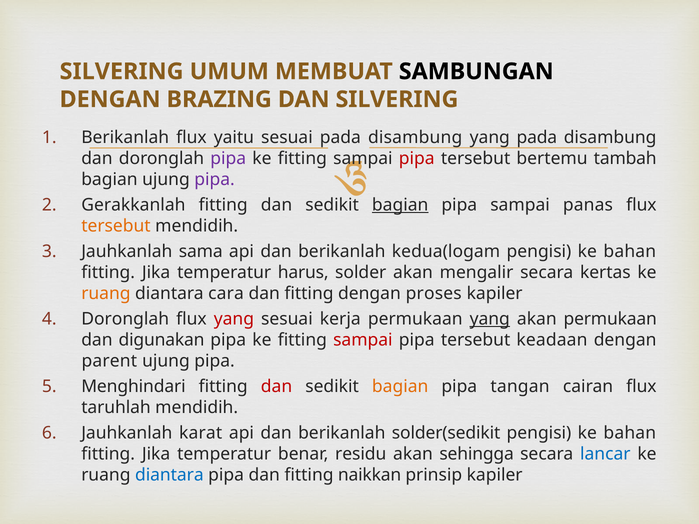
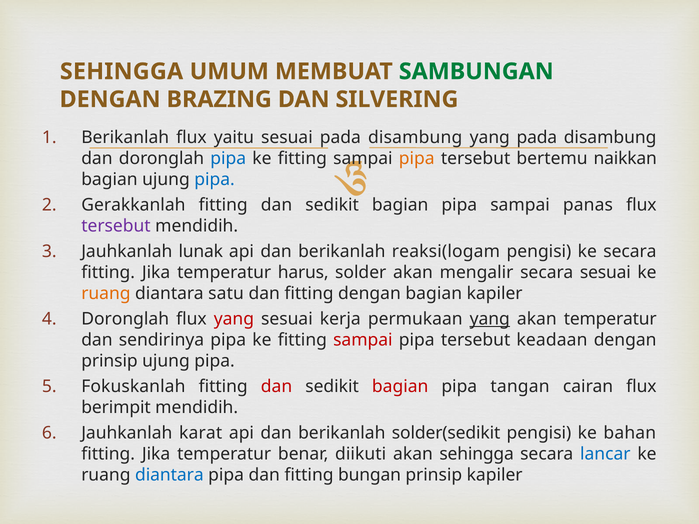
SILVERING at (122, 72): SILVERING -> SEHINGGA
SAMBUNGAN colour: black -> green
pipa at (228, 158) colour: purple -> blue
pipa at (417, 158) colour: red -> orange
tambah: tambah -> naikkan
pipa at (215, 179) colour: purple -> blue
bagian at (400, 205) underline: present -> none
tersebut at (116, 226) colour: orange -> purple
sama: sama -> lunak
kedua(logam: kedua(logam -> reaksi(logam
bahan at (630, 252): bahan -> secara
secara kertas: kertas -> sesuai
cara: cara -> satu
dengan proses: proses -> bagian
akan permukaan: permukaan -> temperatur
digunakan: digunakan -> sendirinya
parent at (109, 361): parent -> prinsip
Menghindari: Menghindari -> Fokuskanlah
bagian at (400, 387) colour: orange -> red
taruhlah: taruhlah -> berimpit
residu: residu -> diikuti
naikkan: naikkan -> bungan
